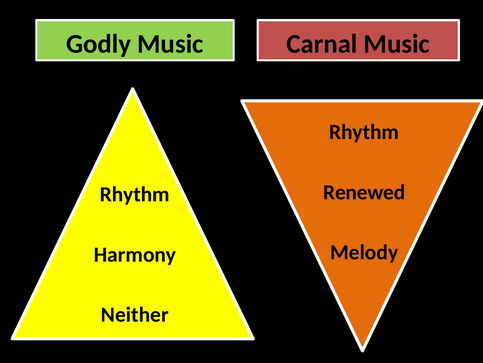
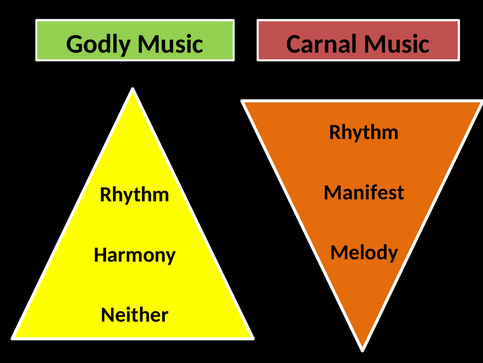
Renewed: Renewed -> Manifest
